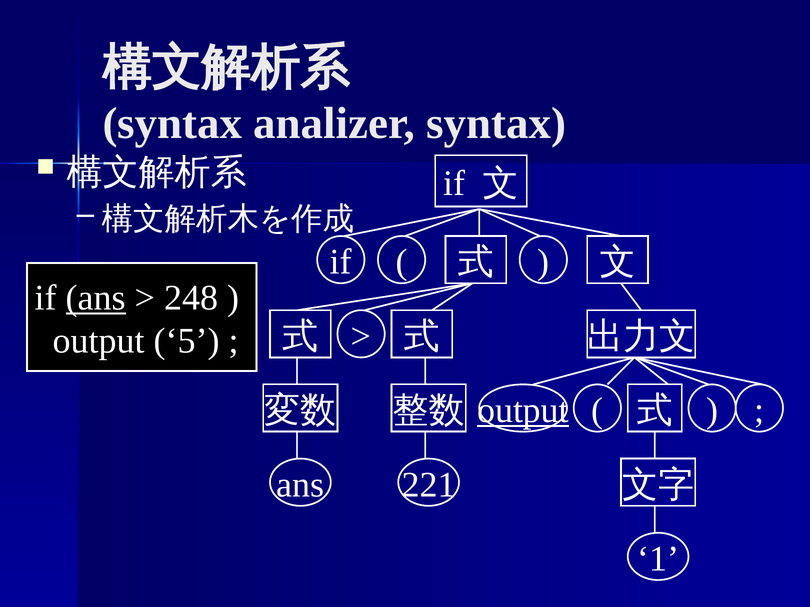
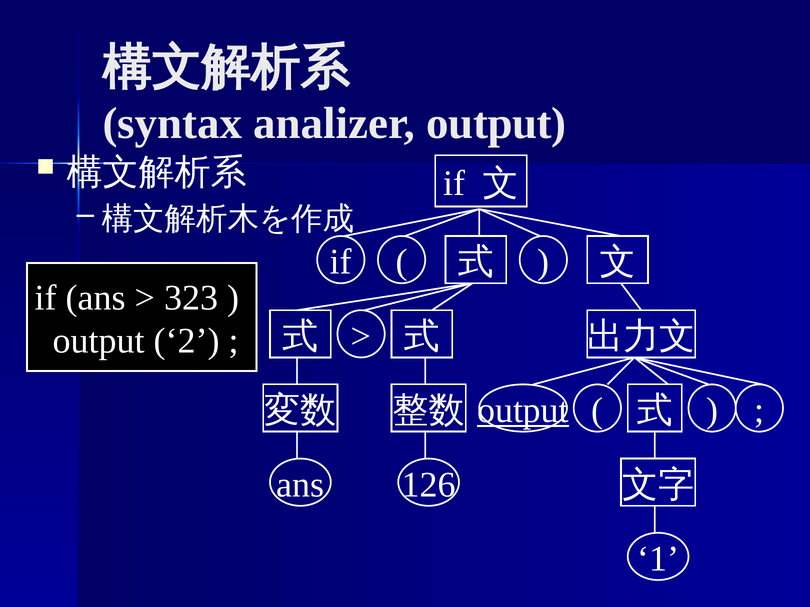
analizer syntax: syntax -> output
ans at (96, 298) underline: present -> none
248: 248 -> 323
5: 5 -> 2
221: 221 -> 126
